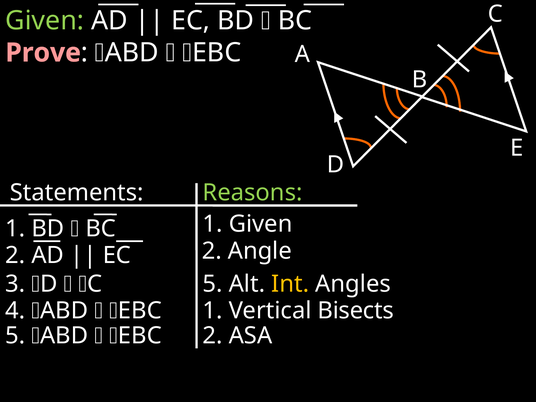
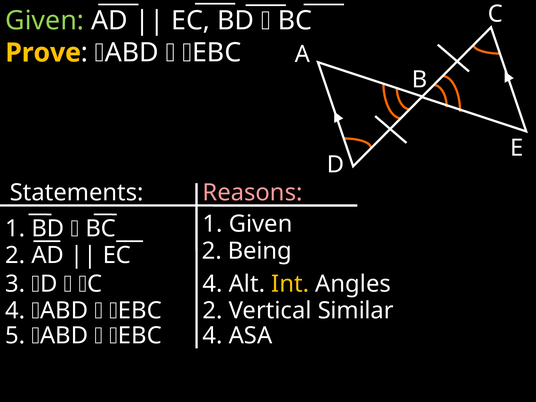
Prove colour: pink -> yellow
Reasons colour: light green -> pink
Angle: Angle -> Being
C 5: 5 -> 4
1 at (213, 311): 1 -> 2
Bisects: Bisects -> Similar
2 at (213, 336): 2 -> 4
